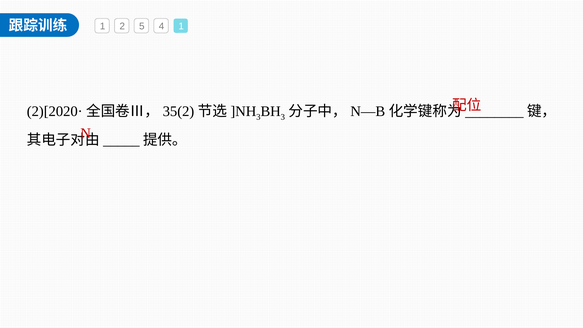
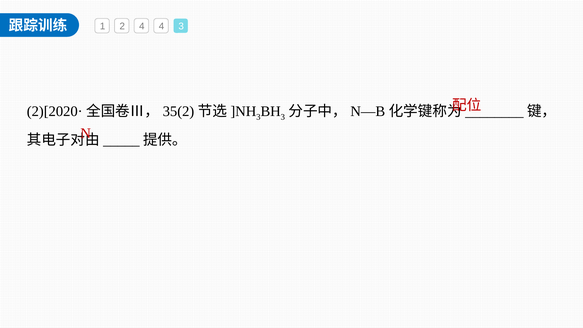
2 5: 5 -> 4
4 1: 1 -> 3
